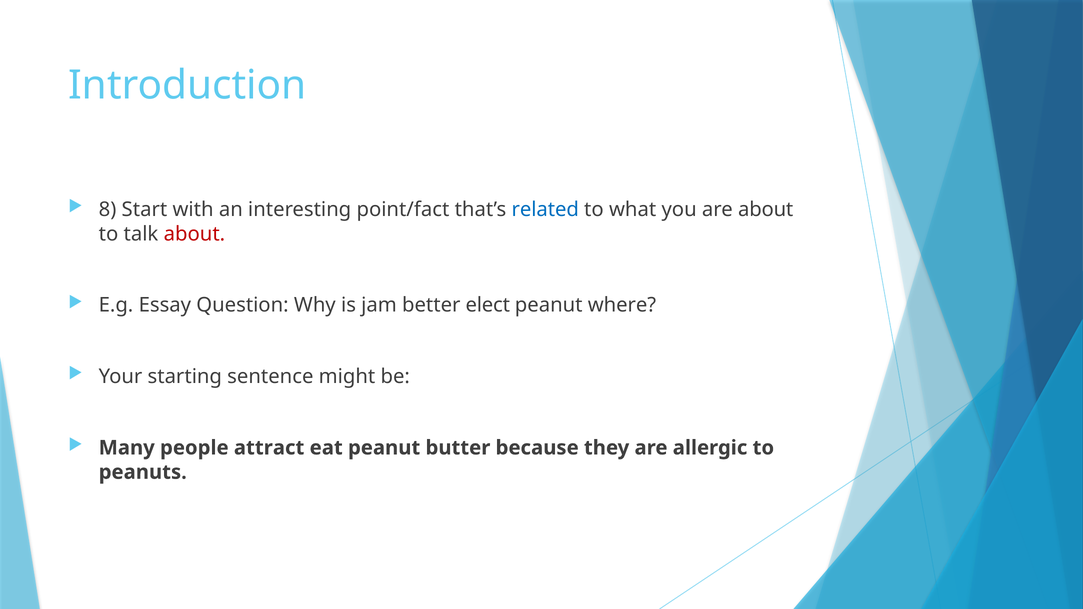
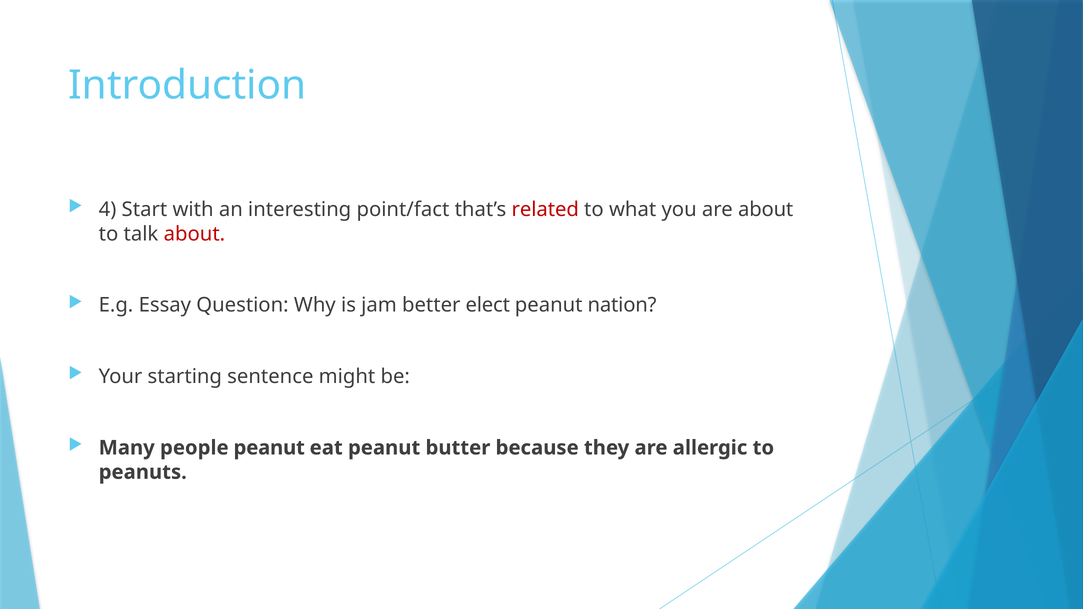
8: 8 -> 4
related colour: blue -> red
where: where -> nation
people attract: attract -> peanut
